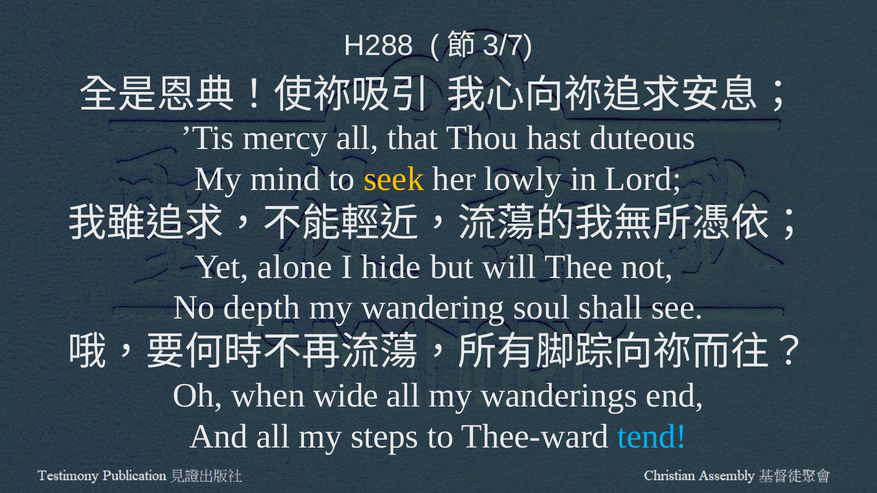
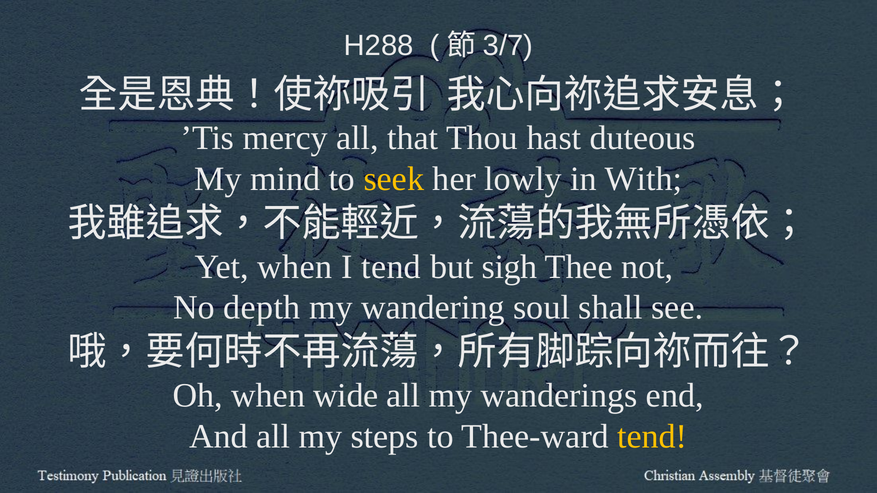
Lord: Lord -> With
Yet alone: alone -> when
I hide: hide -> tend
will: will -> sigh
tend at (652, 437) colour: light blue -> yellow
